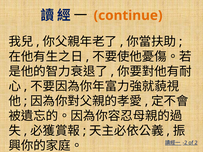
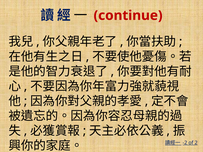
continue colour: orange -> red
